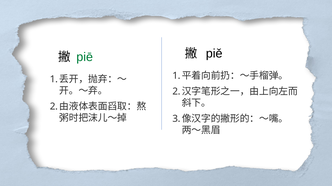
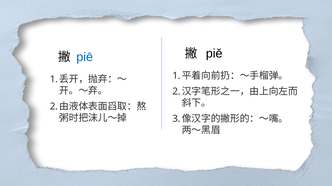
piē colour: green -> blue
